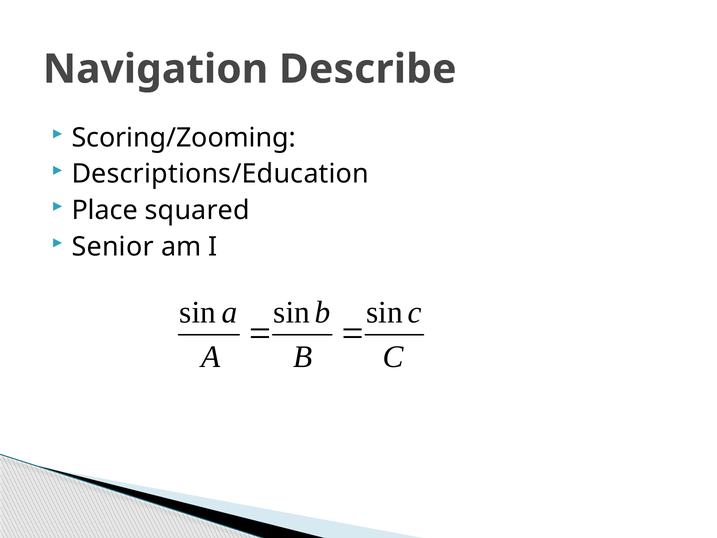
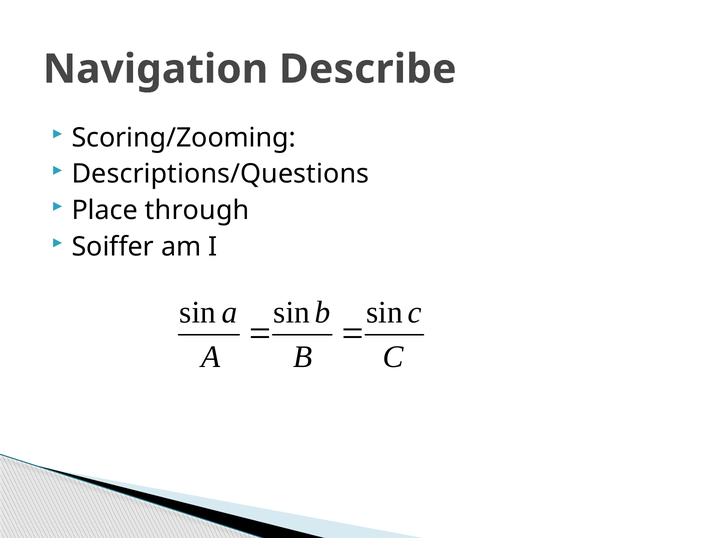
Descriptions/Education: Descriptions/Education -> Descriptions/Questions
squared: squared -> through
Senior: Senior -> Soiffer
